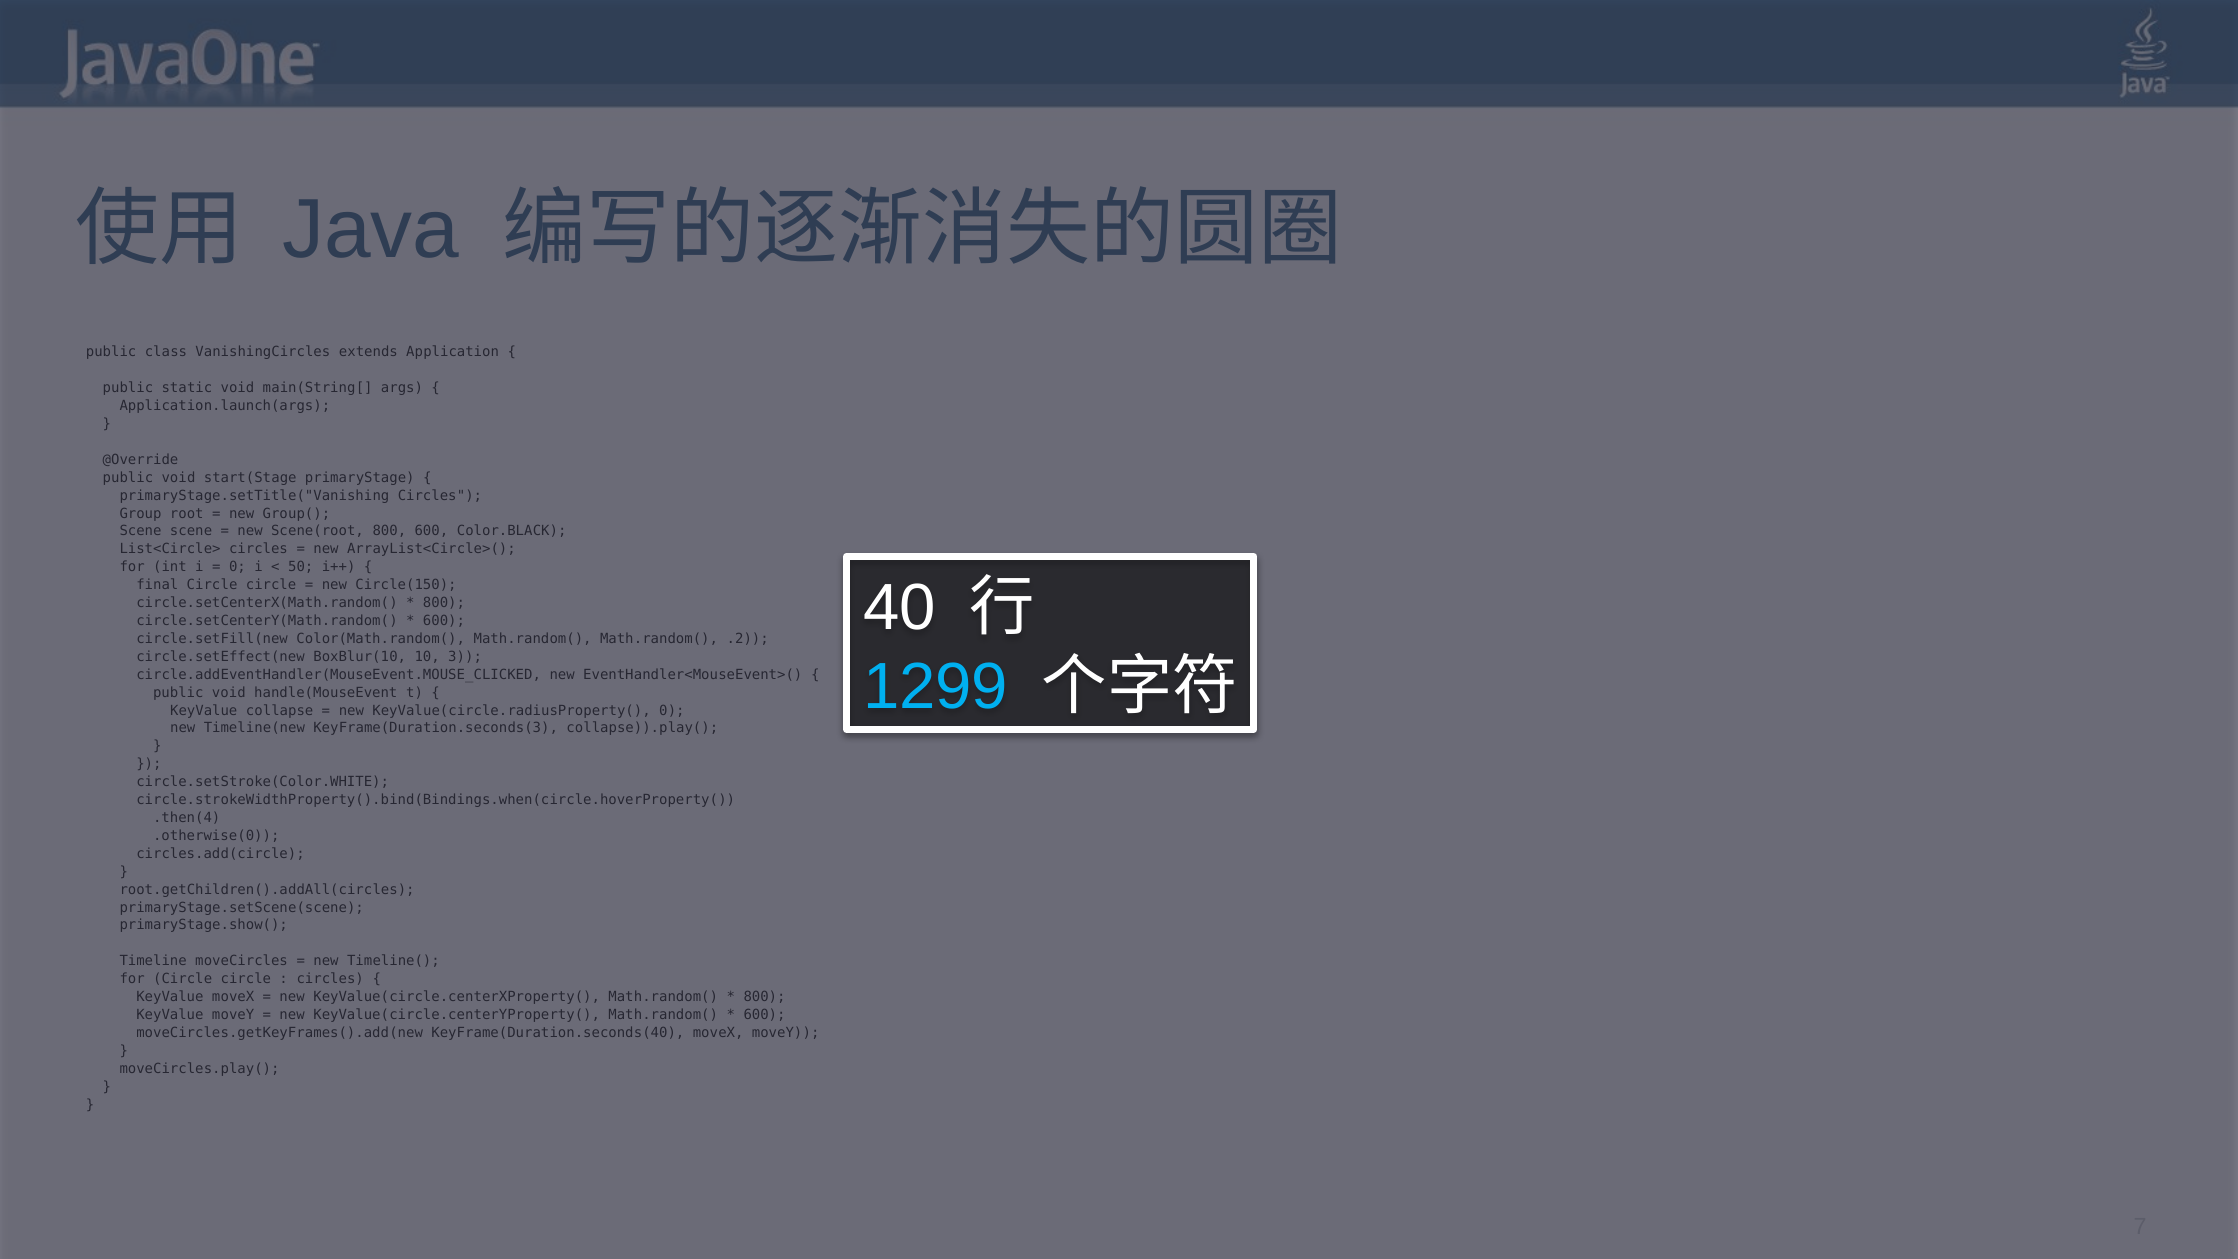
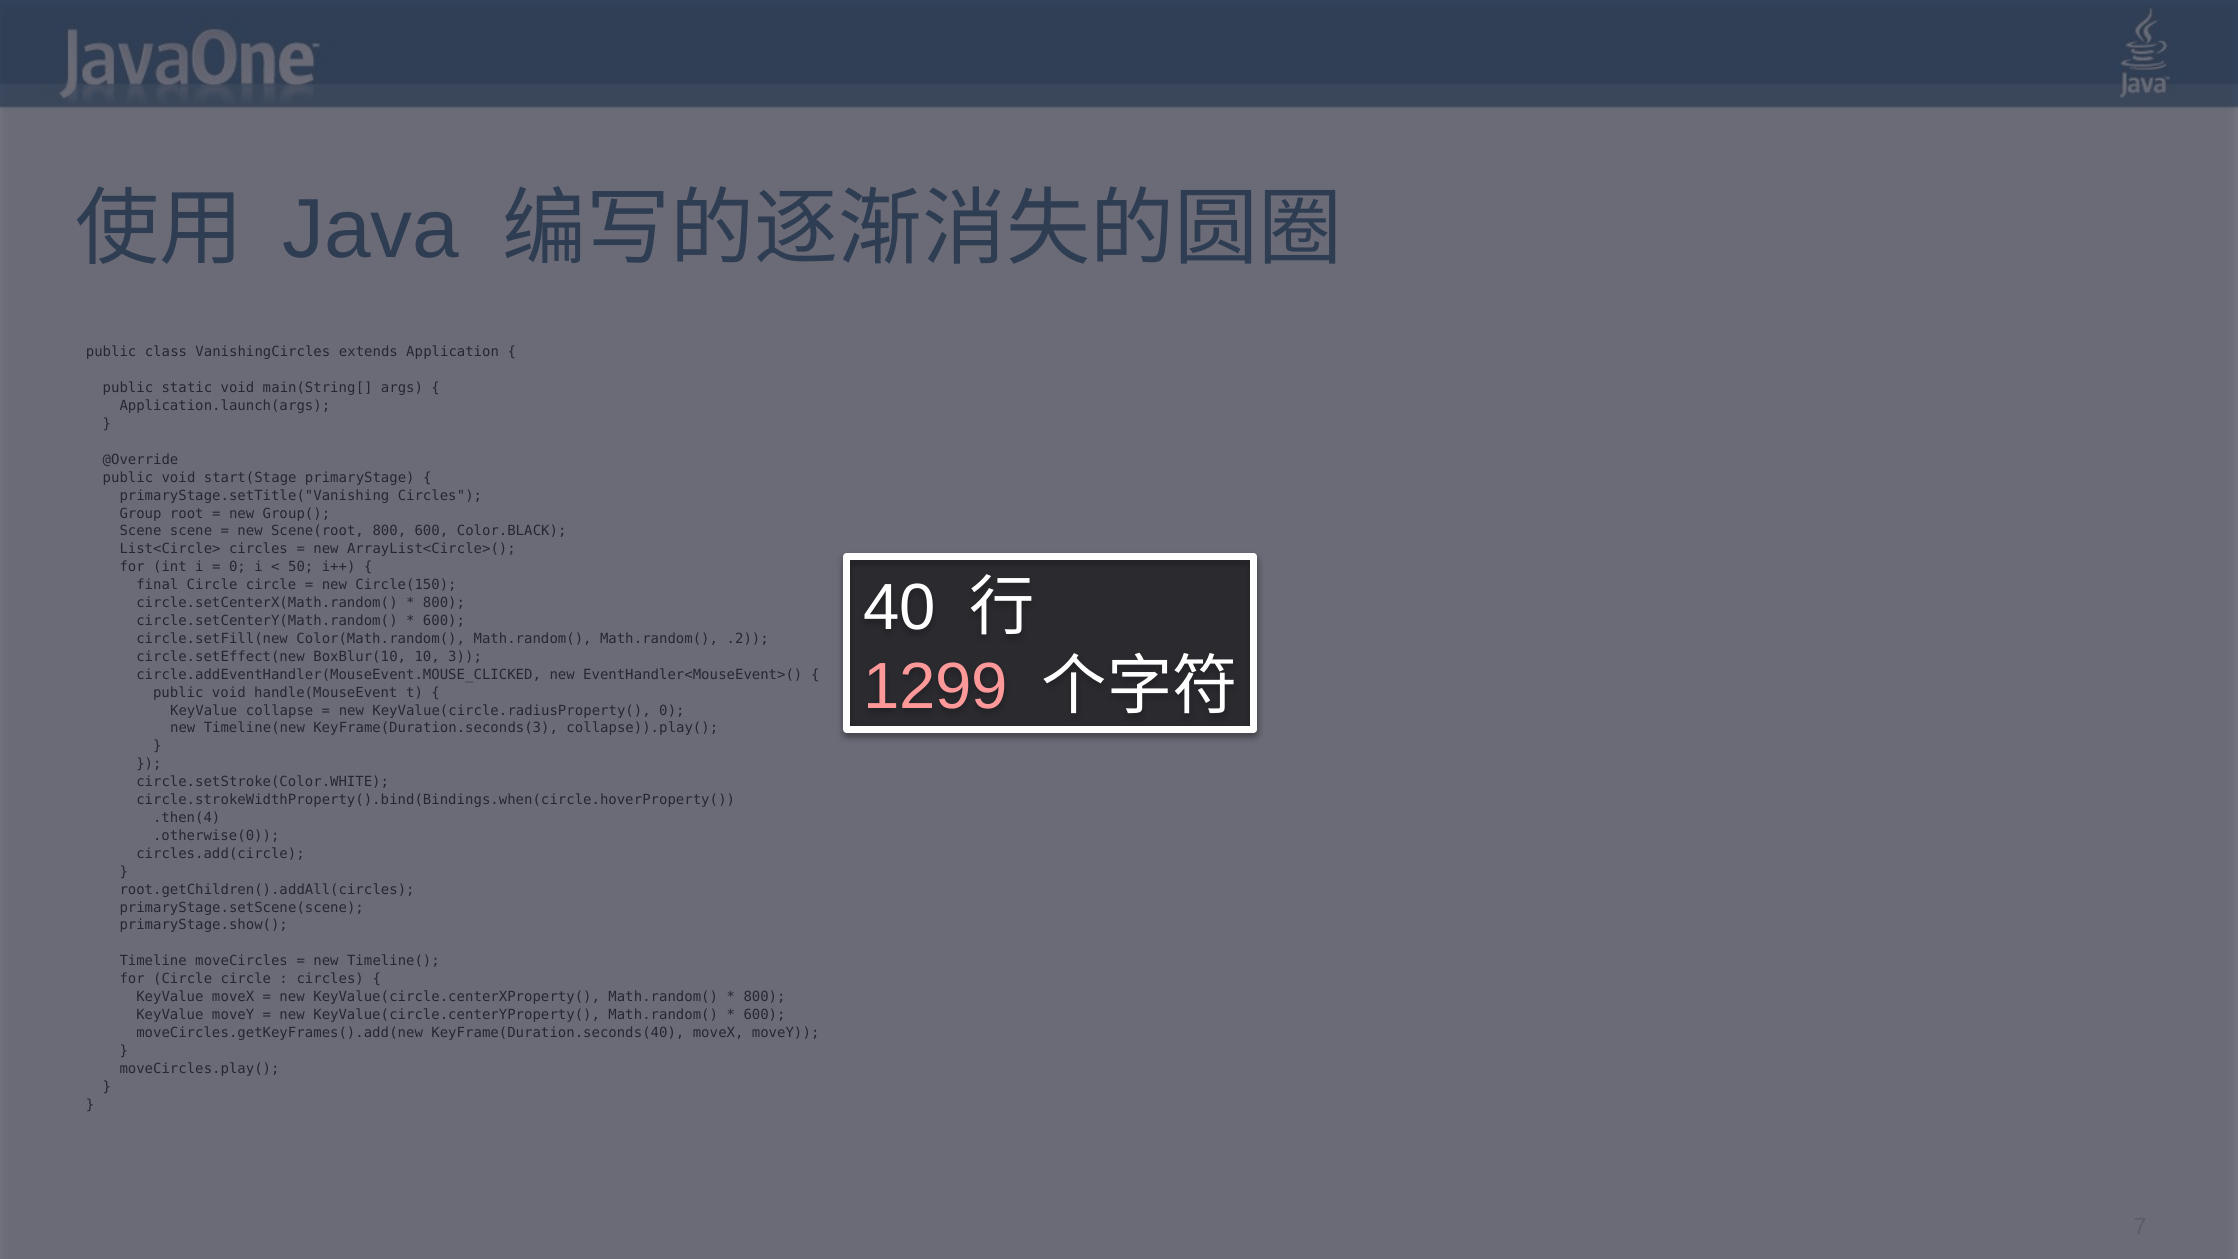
1299 colour: light blue -> pink
